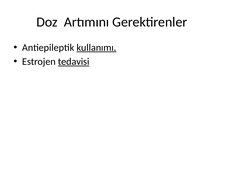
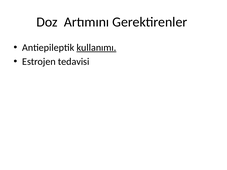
tedavisi underline: present -> none
